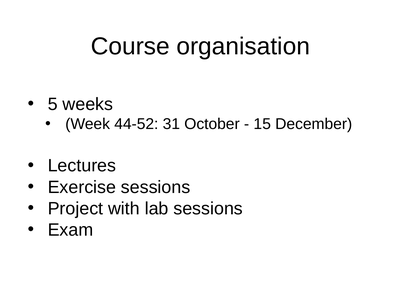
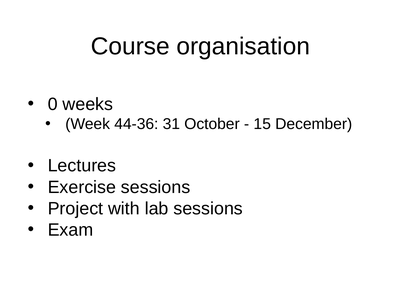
5: 5 -> 0
44-52: 44-52 -> 44-36
